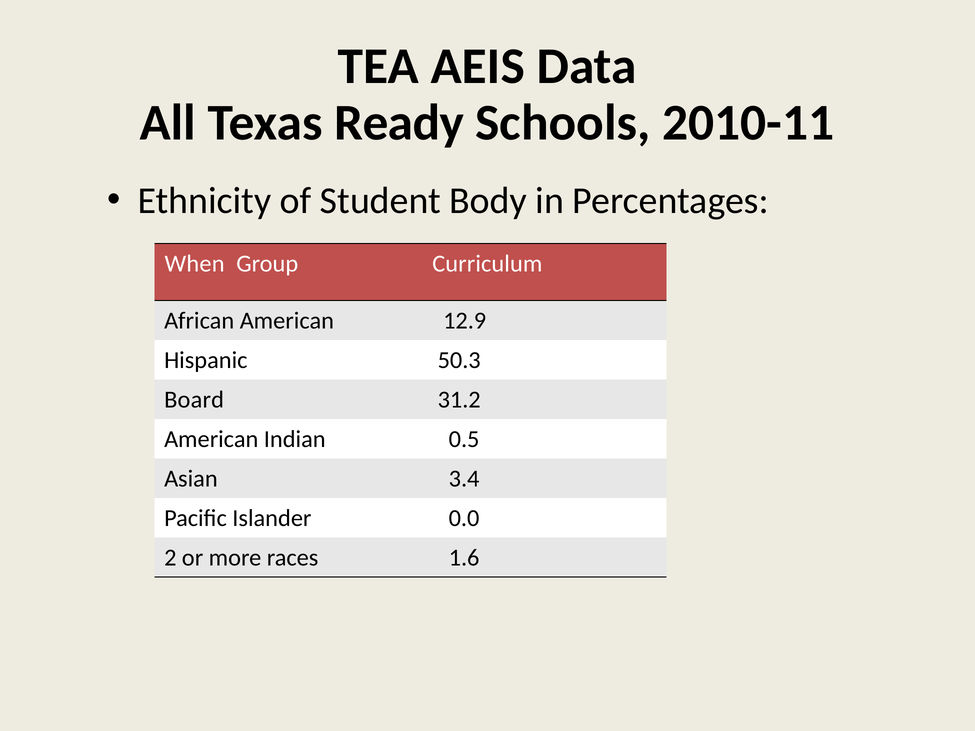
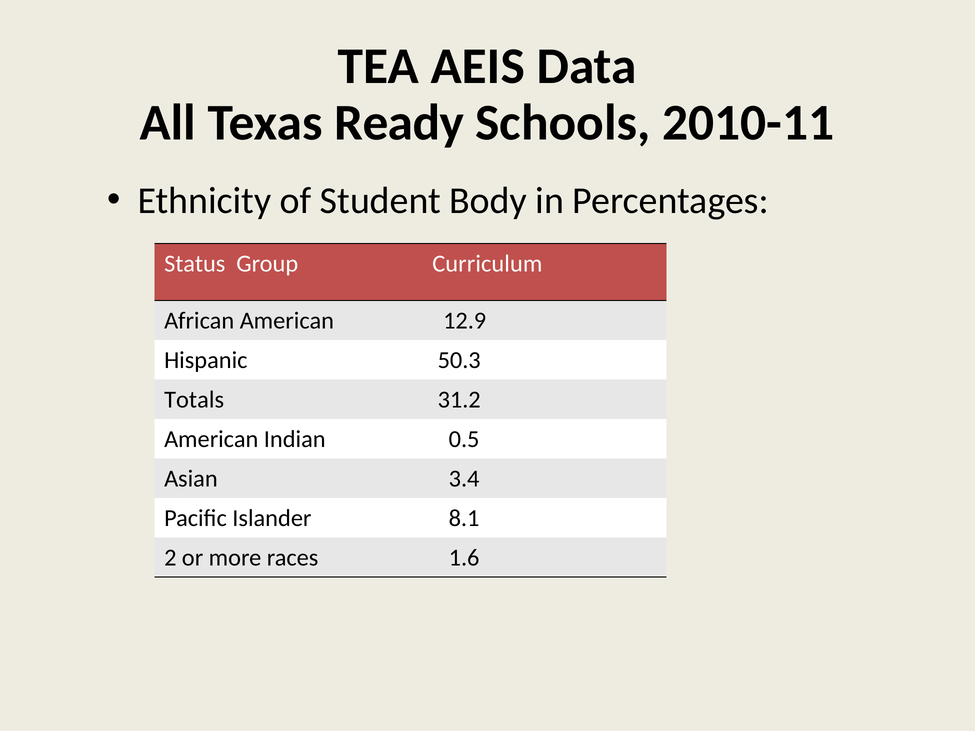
When: When -> Status
Board: Board -> Totals
0.0: 0.0 -> 8.1
